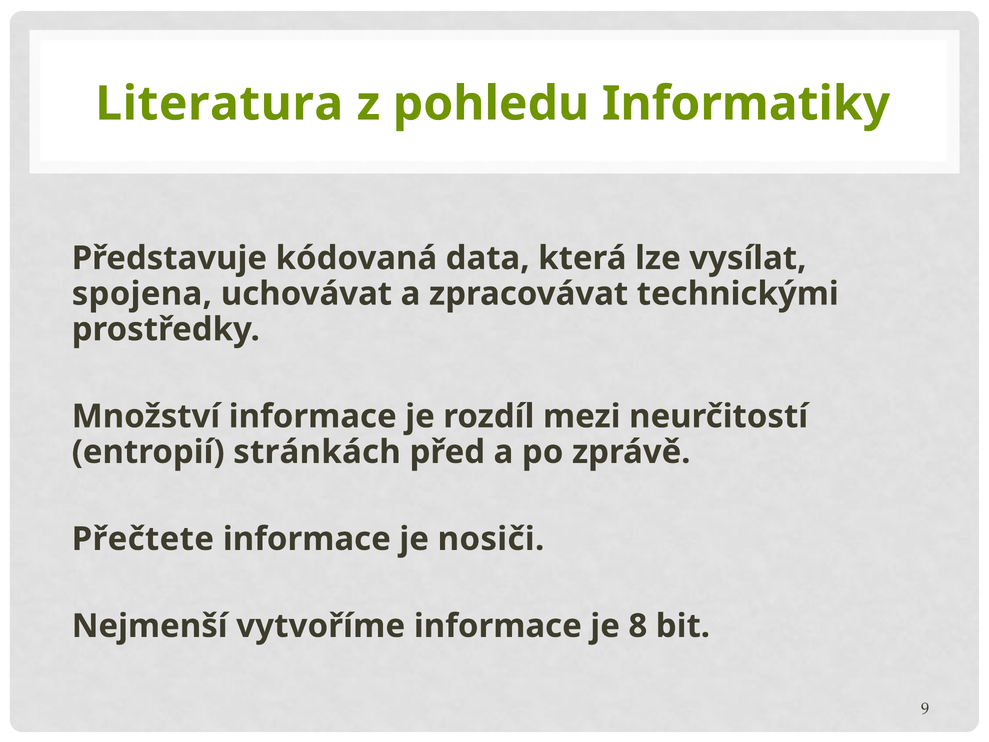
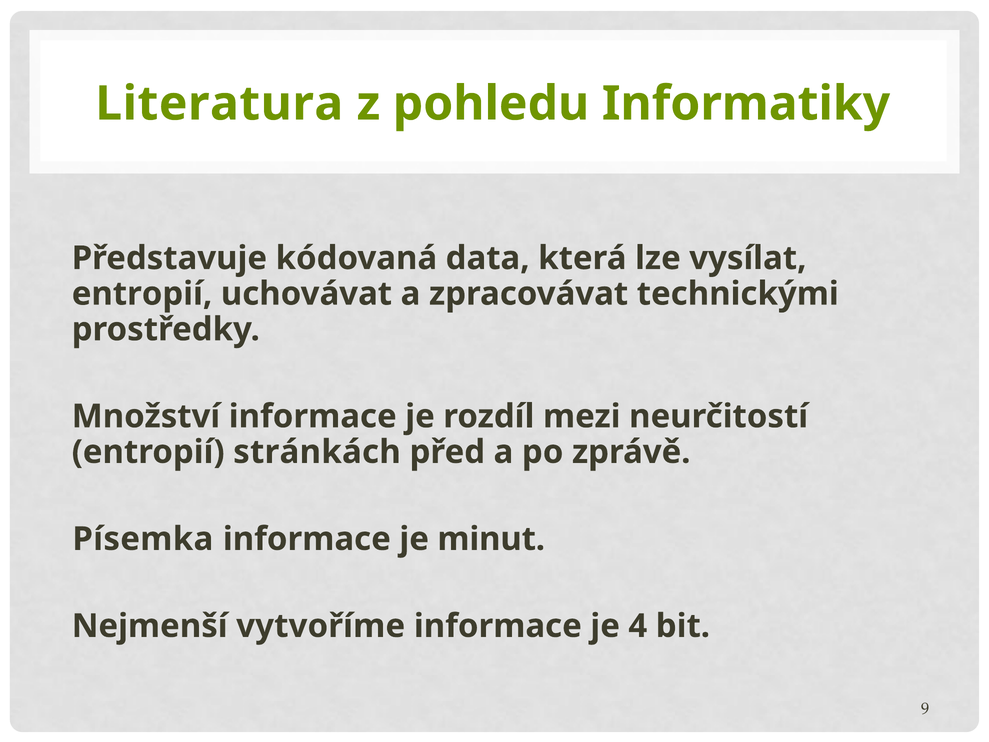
spojena at (142, 294): spojena -> entropií
Přečtete: Přečtete -> Písemka
nosiči: nosiči -> minut
8: 8 -> 4
